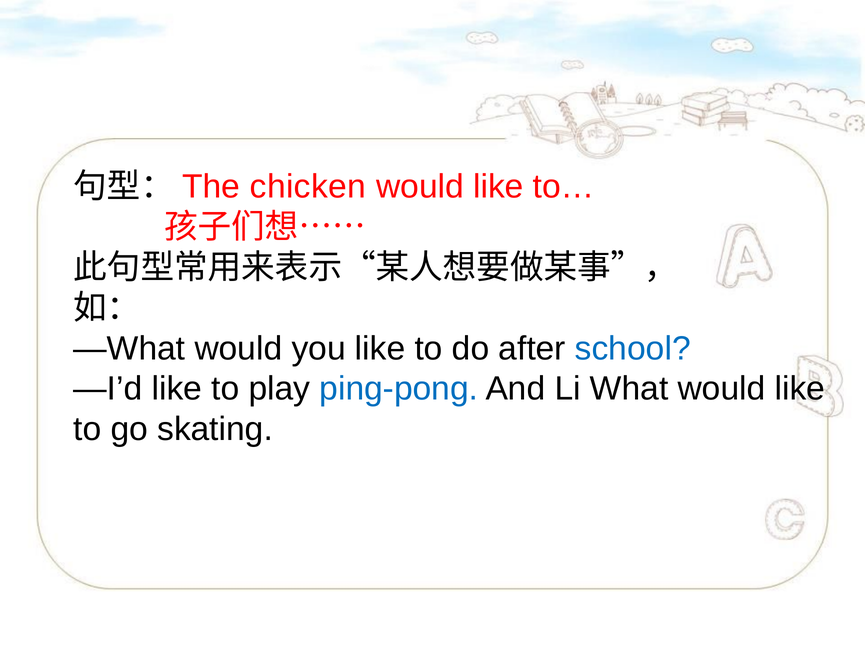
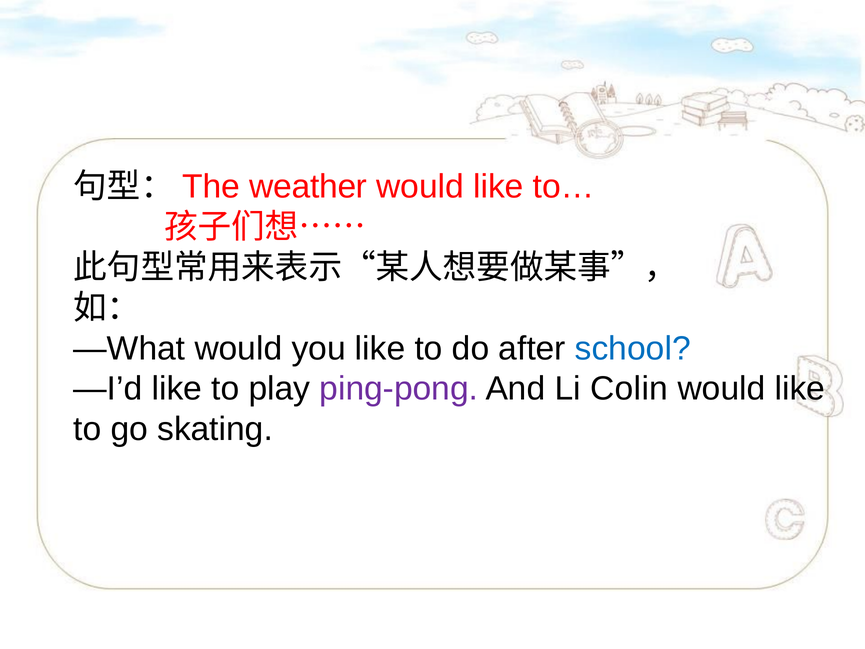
chicken: chicken -> weather
ping-pong colour: blue -> purple
What: What -> Colin
